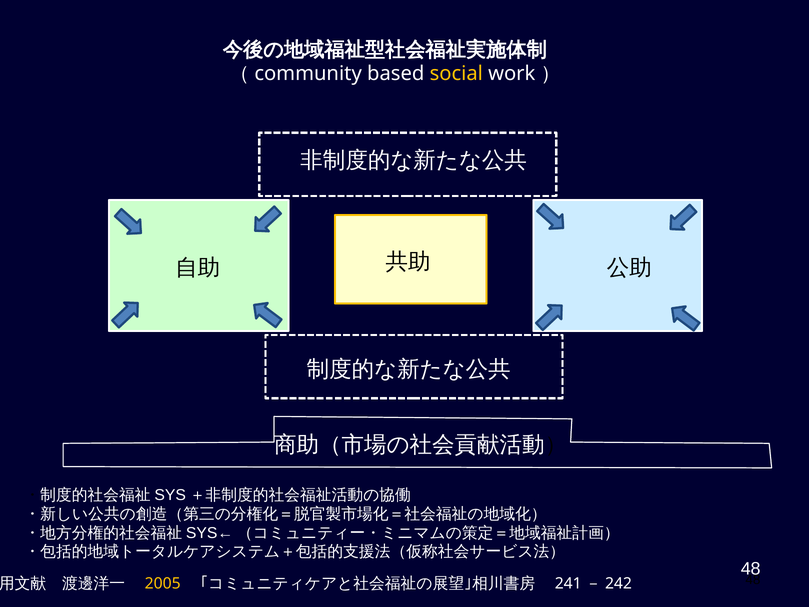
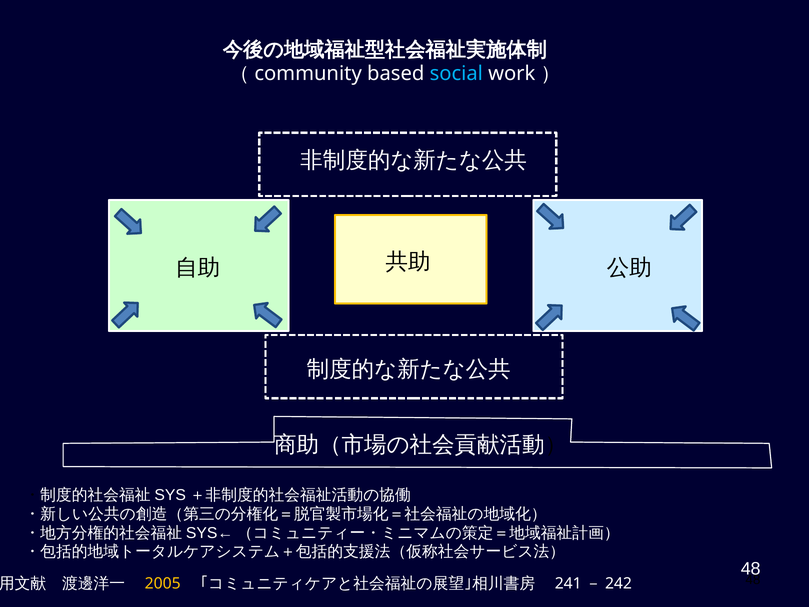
social colour: yellow -> light blue
